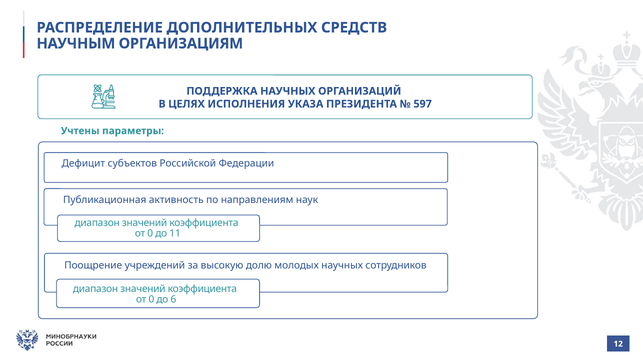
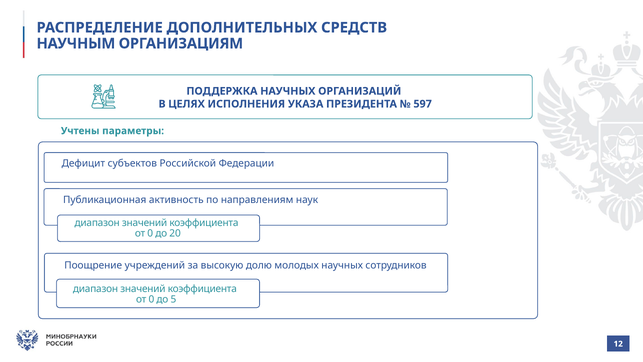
11: 11 -> 20
6: 6 -> 5
